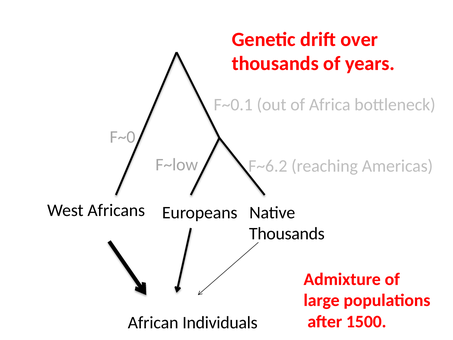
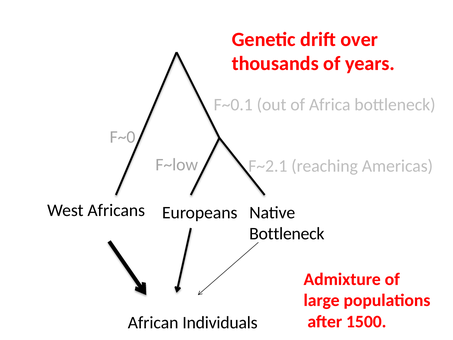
F~6.2: F~6.2 -> F~2.1
Thousands at (287, 234): Thousands -> Bottleneck
